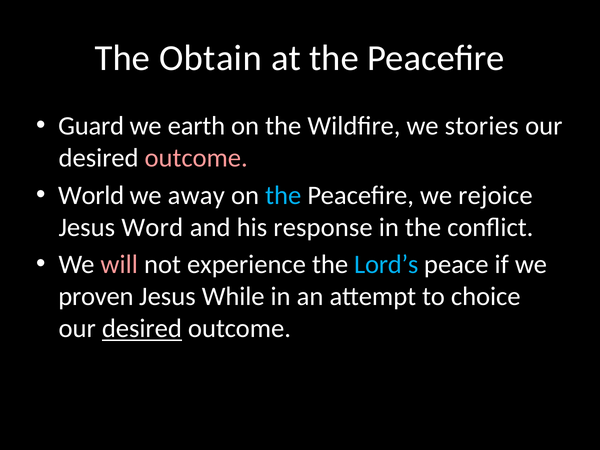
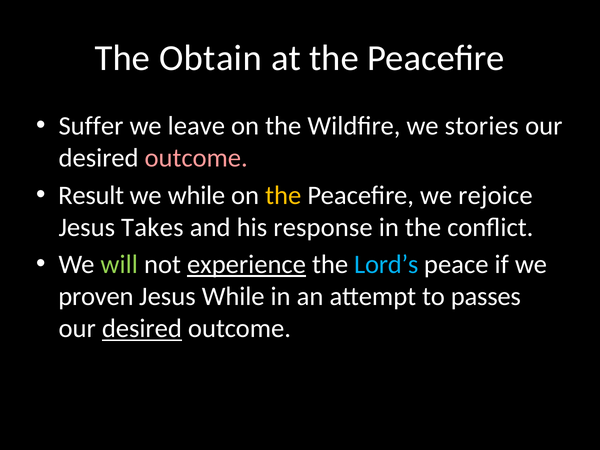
Guard: Guard -> Suffer
earth: earth -> leave
World: World -> Result
we away: away -> while
the at (283, 195) colour: light blue -> yellow
Word: Word -> Takes
will colour: pink -> light green
experience underline: none -> present
choice: choice -> passes
